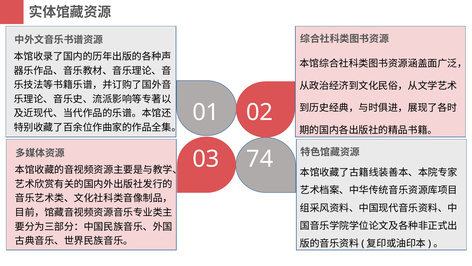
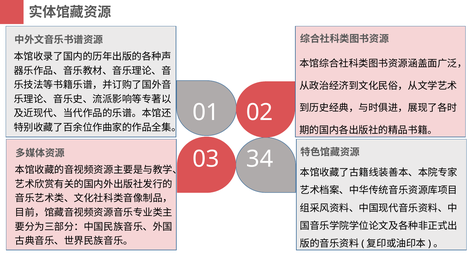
74: 74 -> 34
